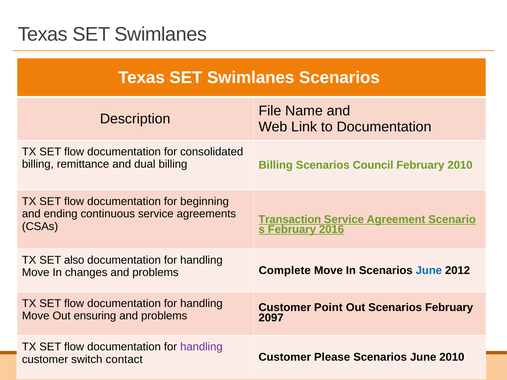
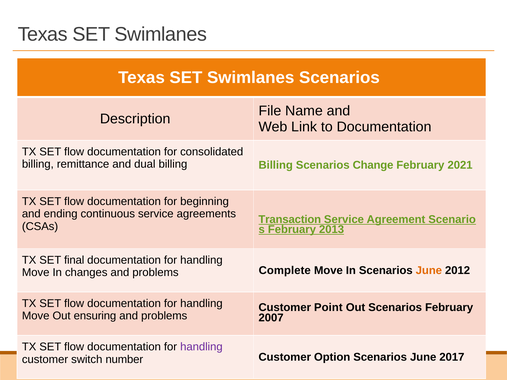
Council: Council -> Change
February 2010: 2010 -> 2021
2016: 2016 -> 2013
also: also -> final
June at (429, 271) colour: blue -> orange
2097: 2097 -> 2007
contact: contact -> number
Please: Please -> Option
June 2010: 2010 -> 2017
